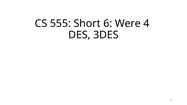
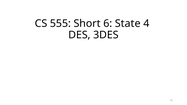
Were: Were -> State
